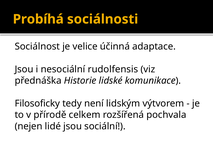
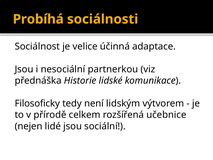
rudolfensis: rudolfensis -> partnerkou
pochvala: pochvala -> učebnice
